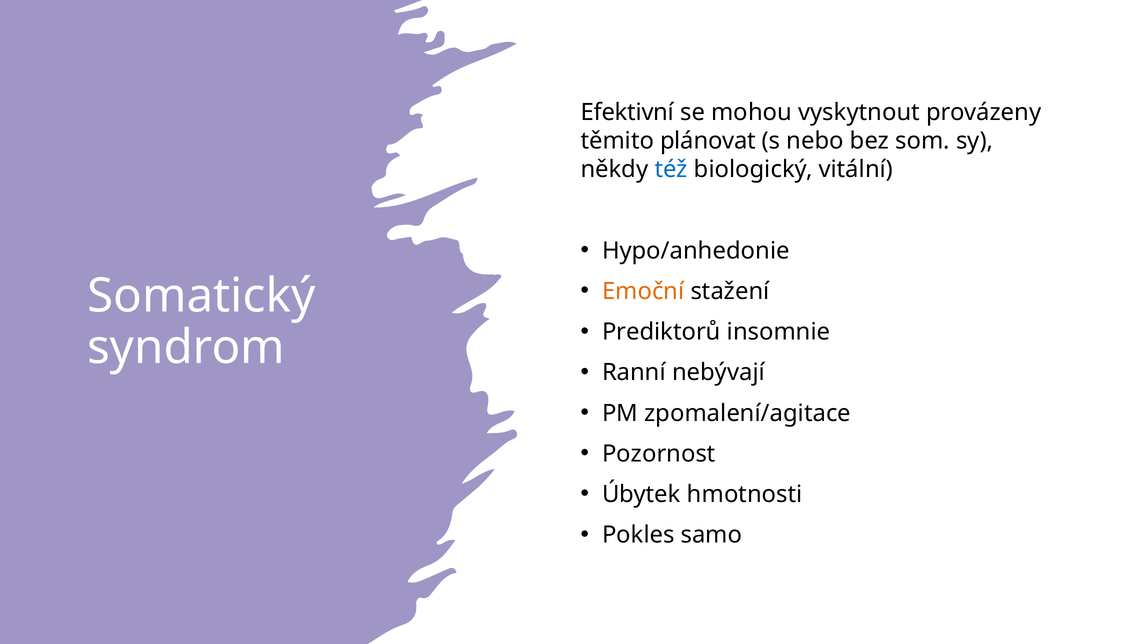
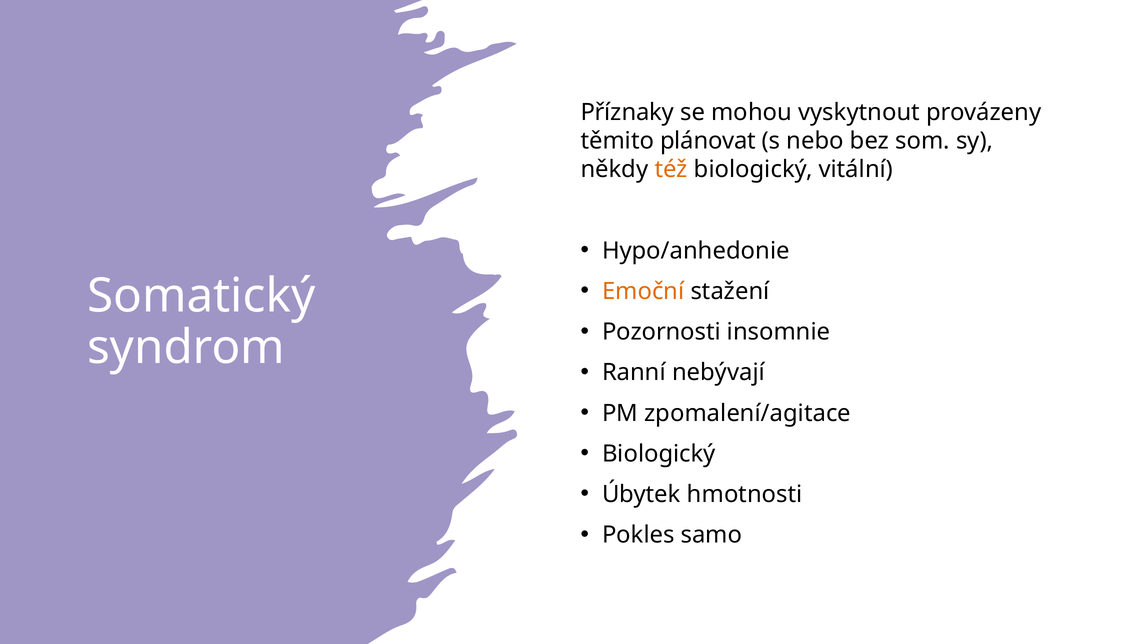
Efektivní: Efektivní -> Příznaky
též colour: blue -> orange
Prediktorů: Prediktorů -> Pozornosti
Pozornost at (659, 453): Pozornost -> Biologický
